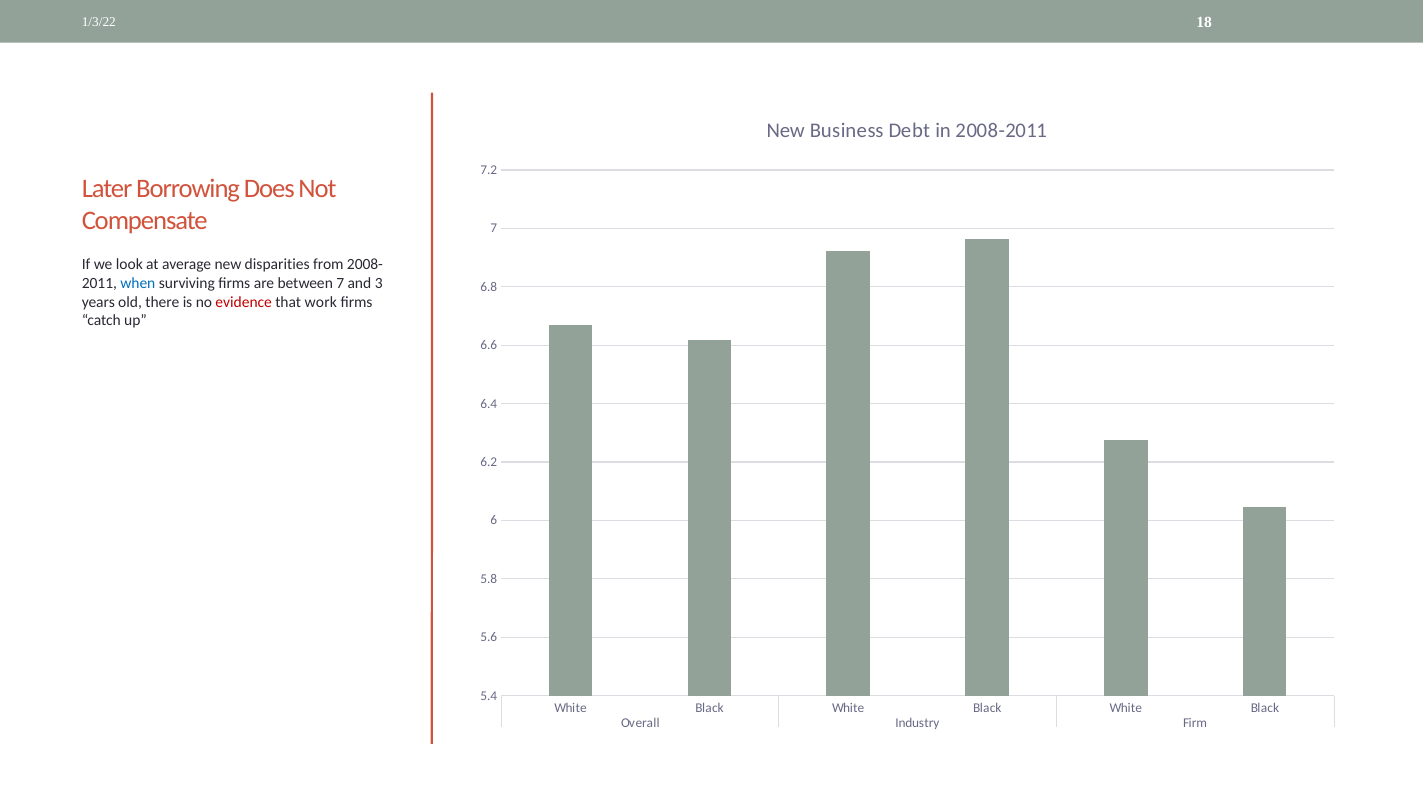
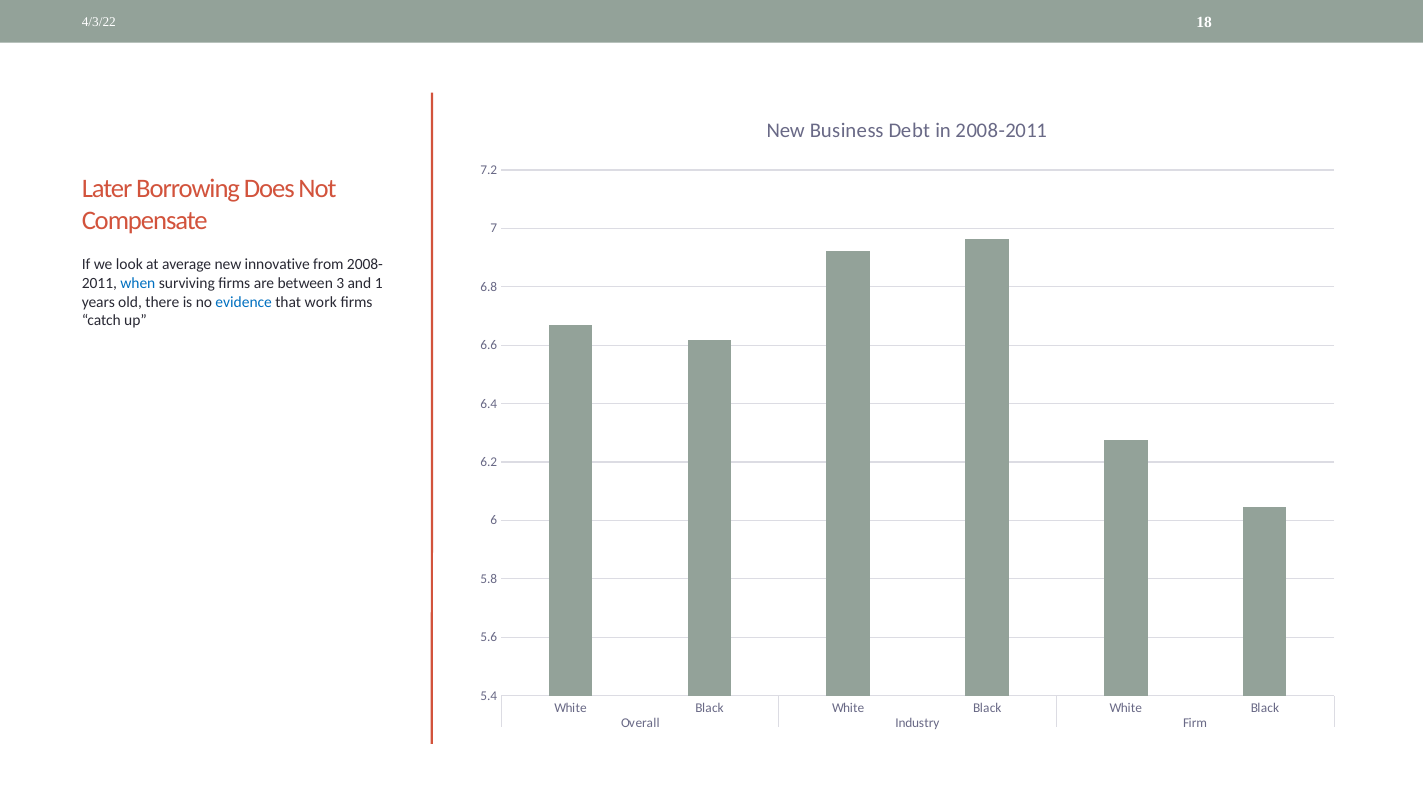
1/3/22: 1/3/22 -> 4/3/22
disparities: disparities -> innovative
between 7: 7 -> 3
3: 3 -> 1
evidence colour: red -> blue
